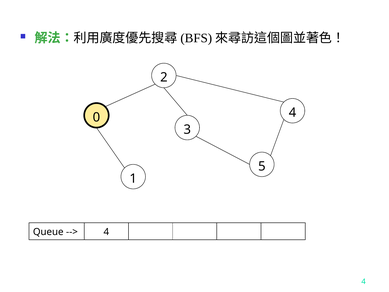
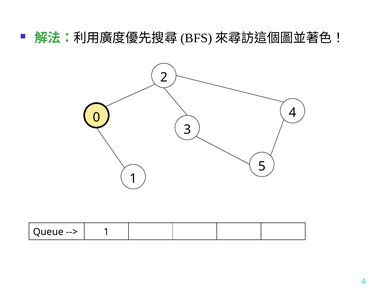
4 at (106, 232): 4 -> 1
